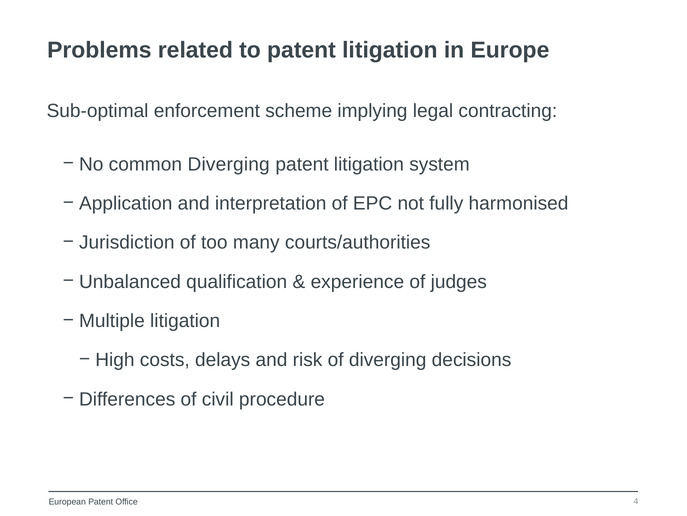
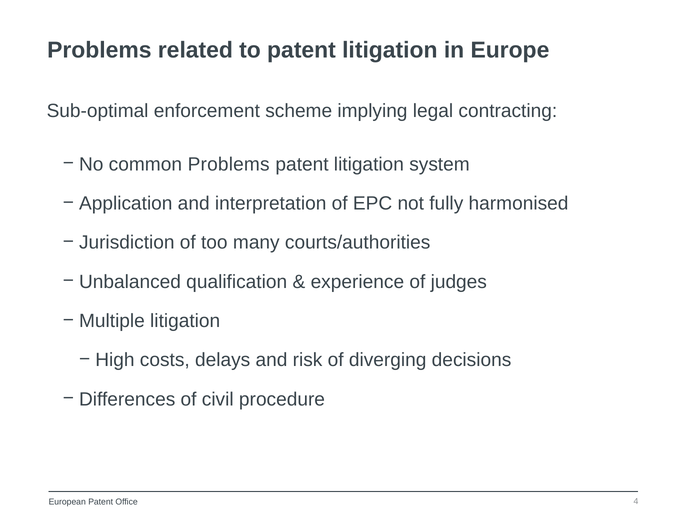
common Diverging: Diverging -> Problems
